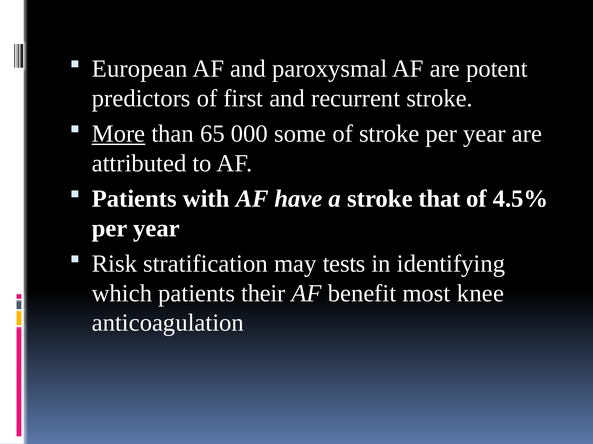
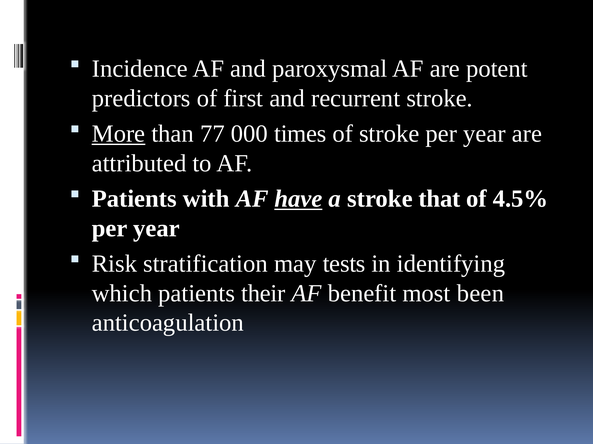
European: European -> Incidence
65: 65 -> 77
some: some -> times
have underline: none -> present
knee: knee -> been
